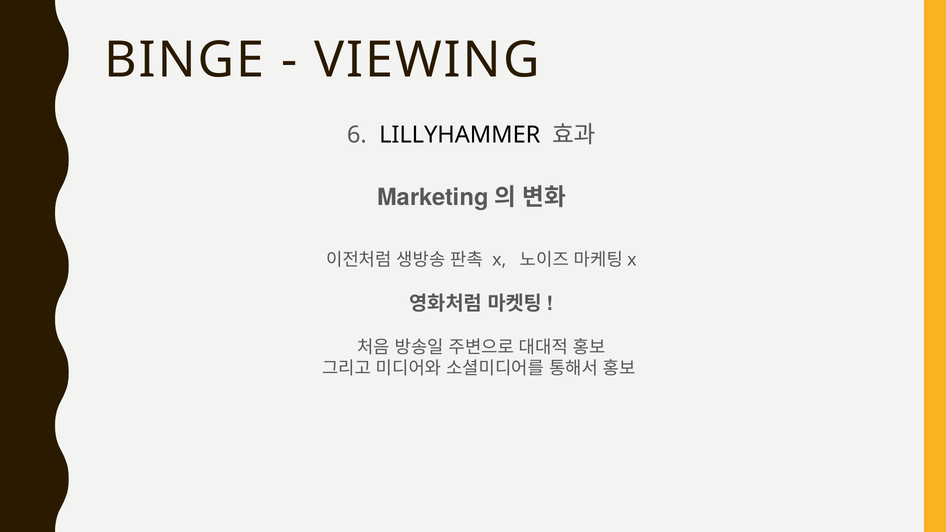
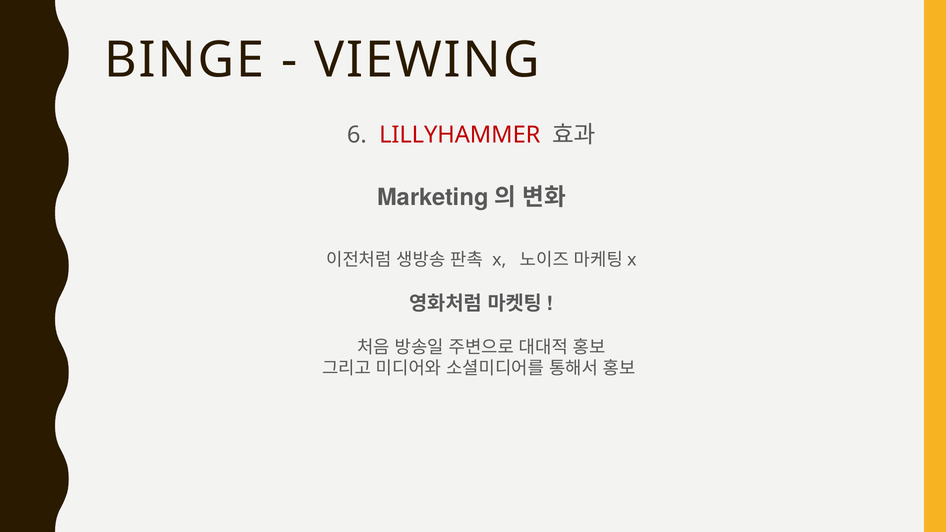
LILLYHAMMER colour: black -> red
